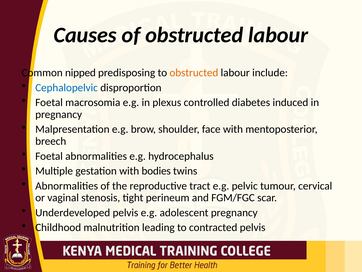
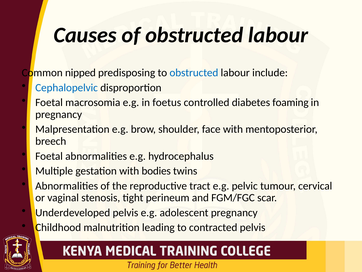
obstructed at (194, 73) colour: orange -> blue
plexus: plexus -> foetus
induced: induced -> foaming
